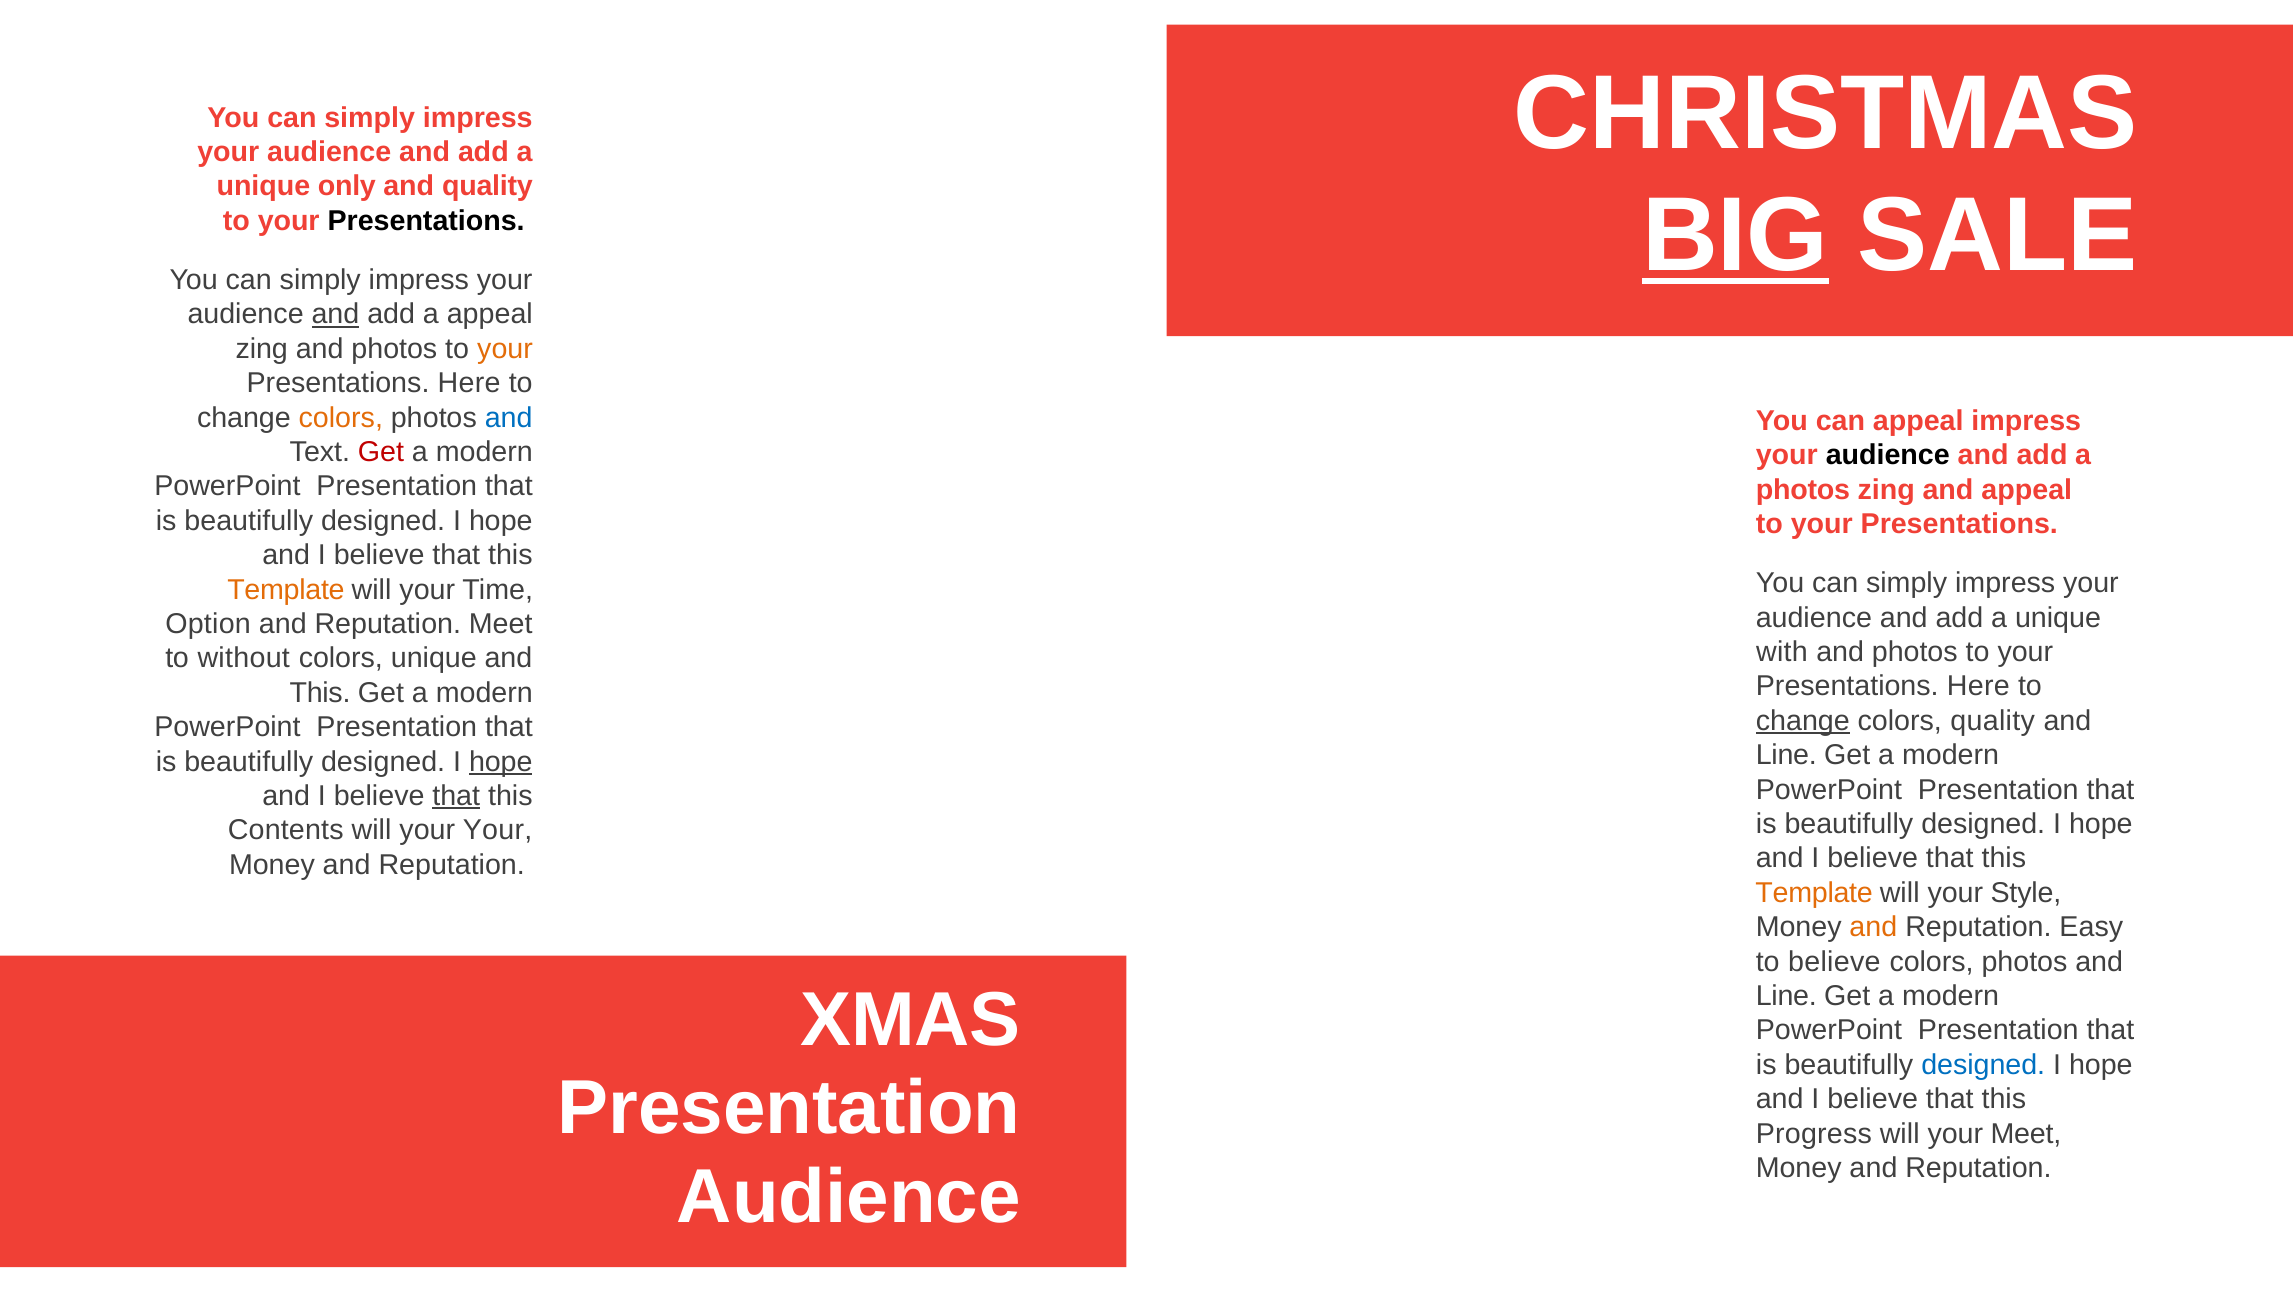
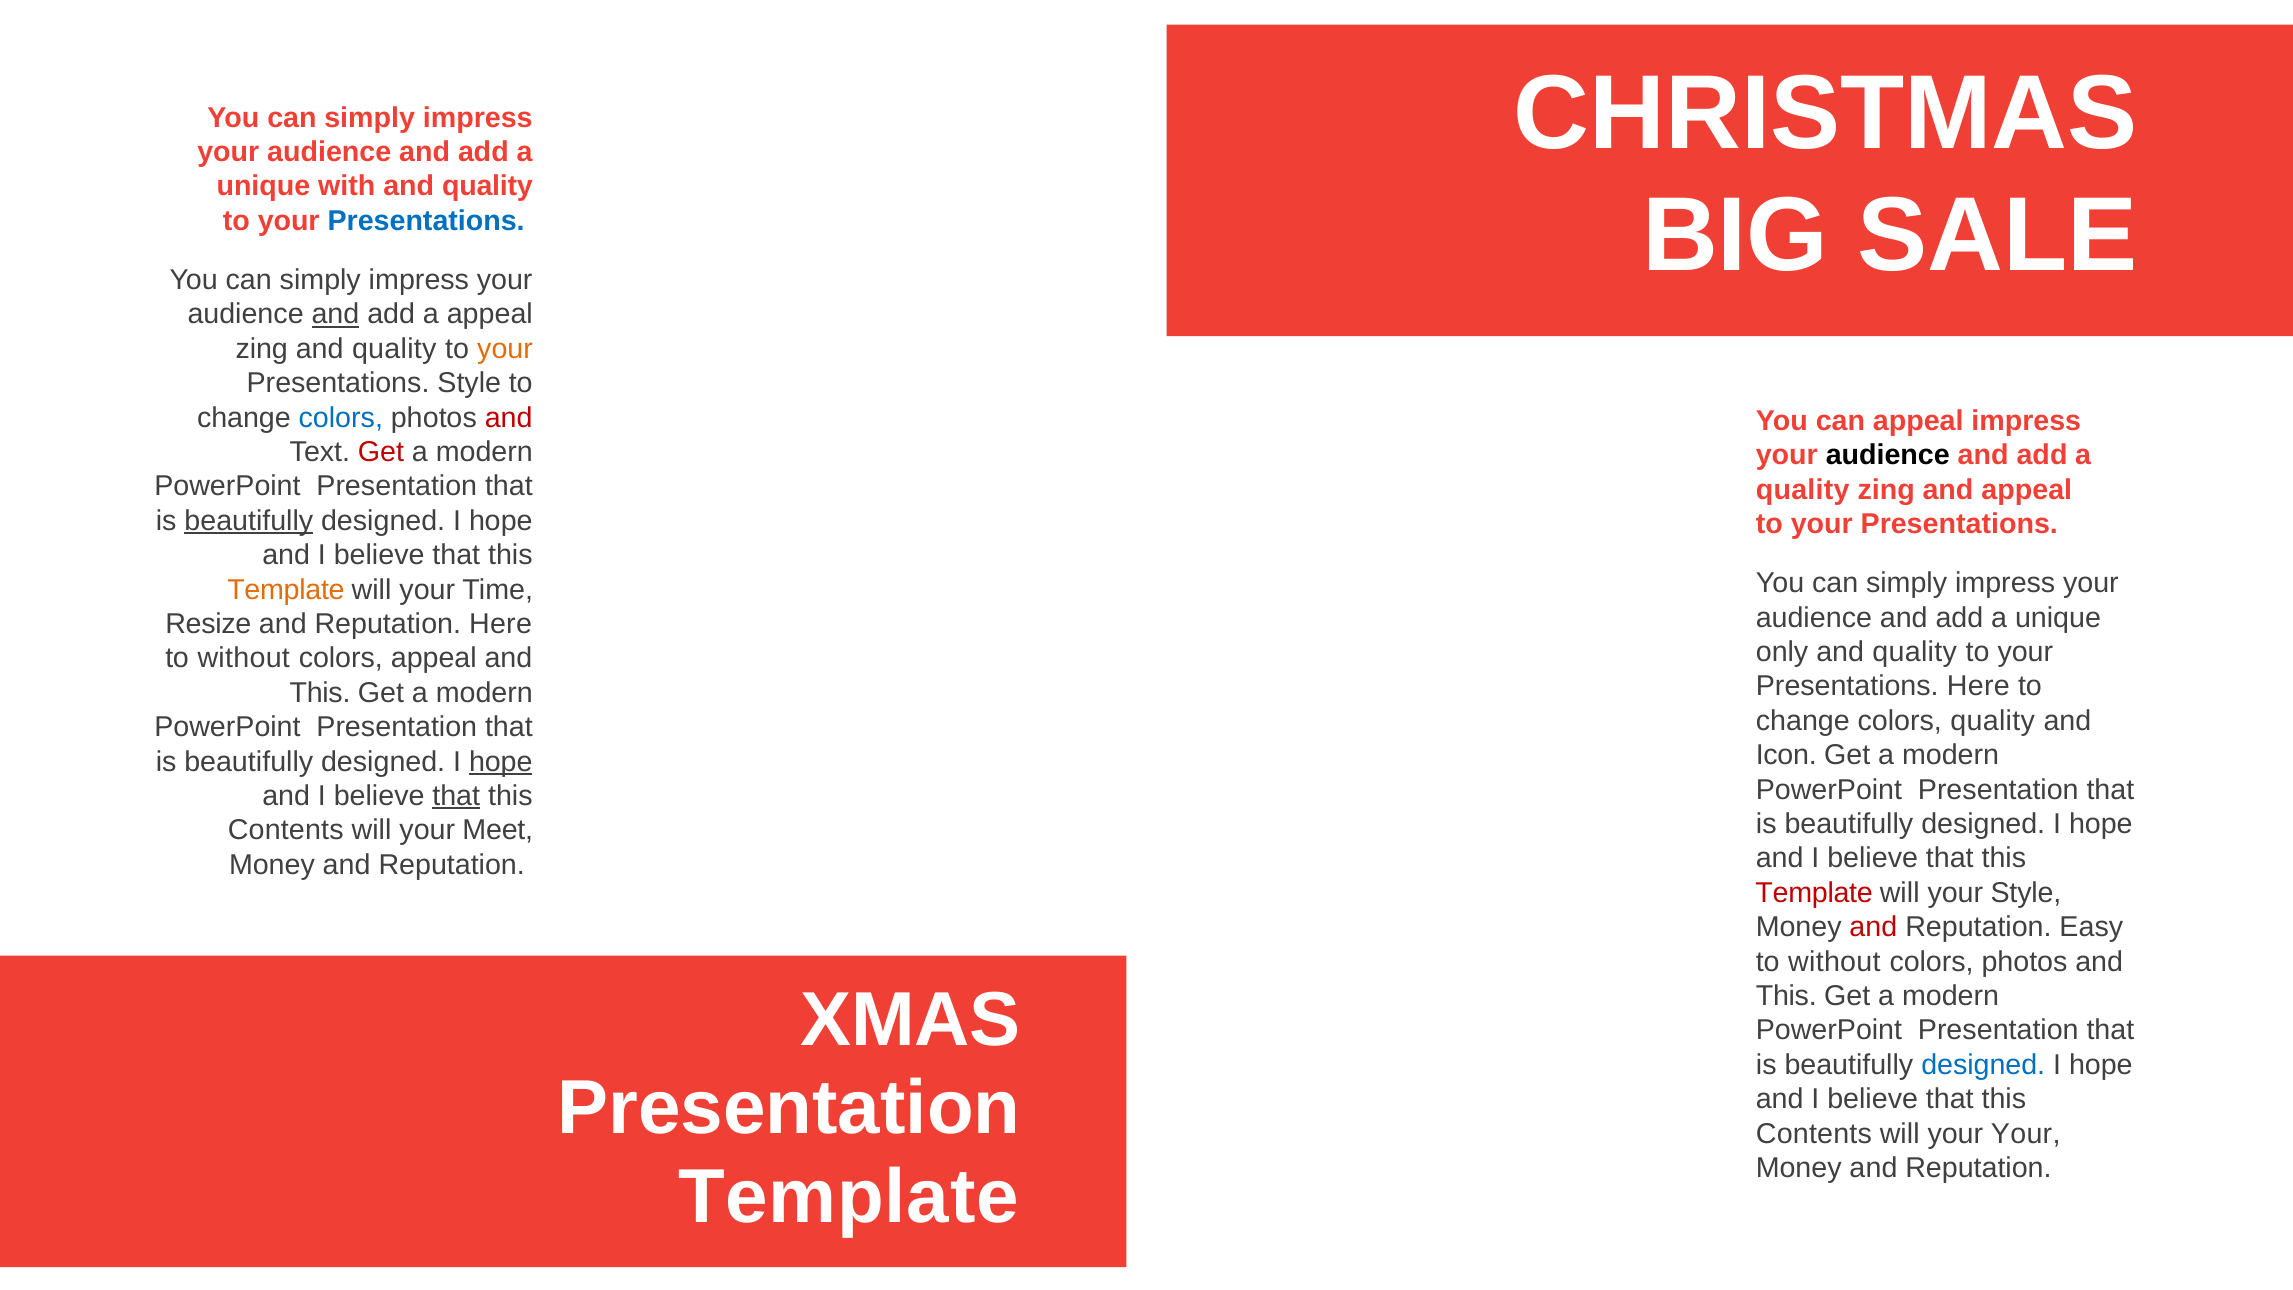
only: only -> with
BIG underline: present -> none
Presentations at (426, 221) colour: black -> blue
zing and photos: photos -> quality
Here at (469, 383): Here -> Style
colors at (341, 418) colour: orange -> blue
and at (509, 418) colour: blue -> red
photos at (1803, 490): photos -> quality
beautifully at (249, 521) underline: none -> present
Option: Option -> Resize
Reputation Meet: Meet -> Here
with: with -> only
photos at (1915, 652): photos -> quality
colors unique: unique -> appeal
change at (1803, 721) underline: present -> none
Line at (1786, 755): Line -> Icon
your Your: Your -> Meet
Template at (1814, 893) colour: orange -> red
and at (1873, 927) colour: orange -> red
believe at (1834, 961): believe -> without
Line at (1786, 996): Line -> This
Progress at (1814, 1133): Progress -> Contents
your Meet: Meet -> Your
Audience at (849, 1197): Audience -> Template
